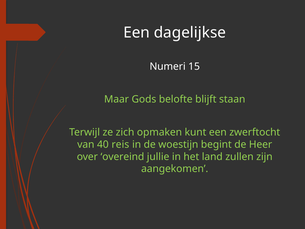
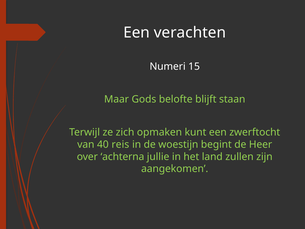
dagelijkse: dagelijkse -> verachten
overeind: overeind -> achterna
